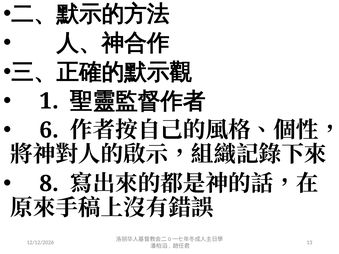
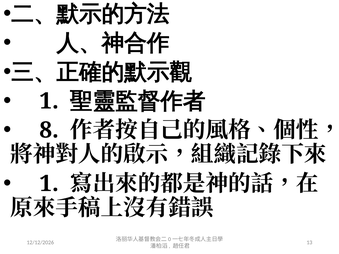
6: 6 -> 8
8 at (49, 184): 8 -> 1
